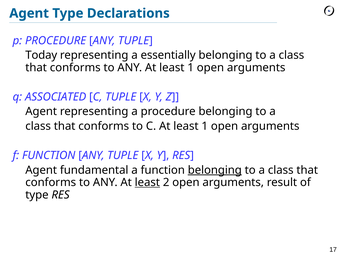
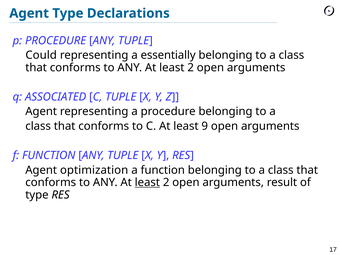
Today: Today -> Could
1 at (191, 68): 1 -> 2
C At least 1: 1 -> 9
fundamental: fundamental -> optimization
belonging at (215, 170) underline: present -> none
